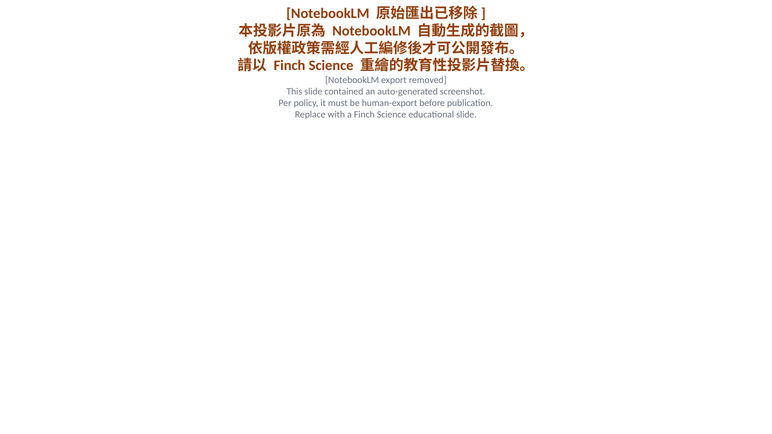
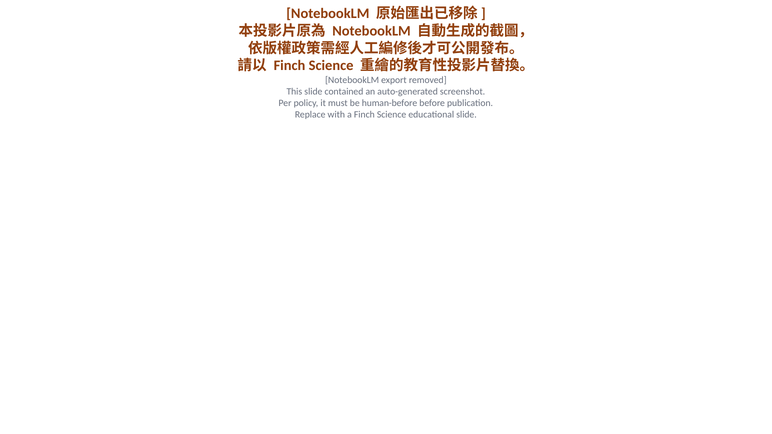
human-export: human-export -> human-before
